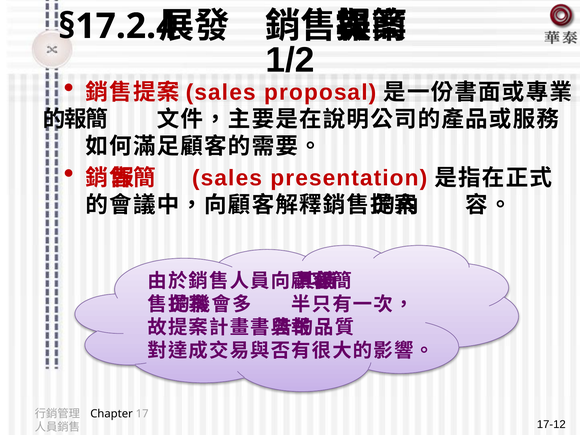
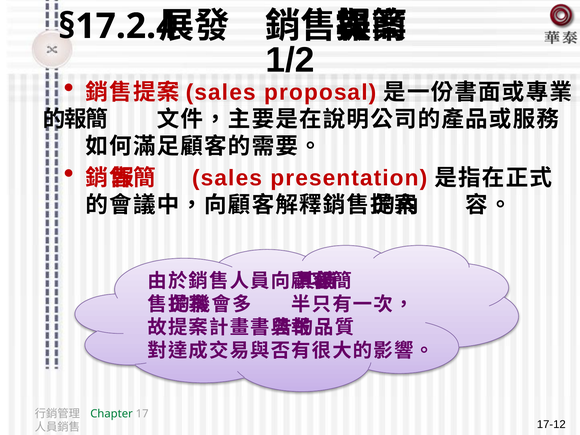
Chapter colour: black -> green
